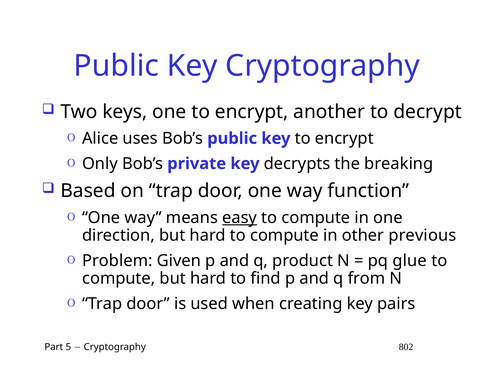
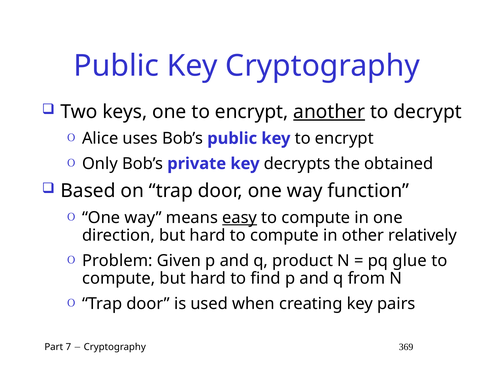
another underline: none -> present
breaking: breaking -> obtained
previous: previous -> relatively
5: 5 -> 7
802: 802 -> 369
